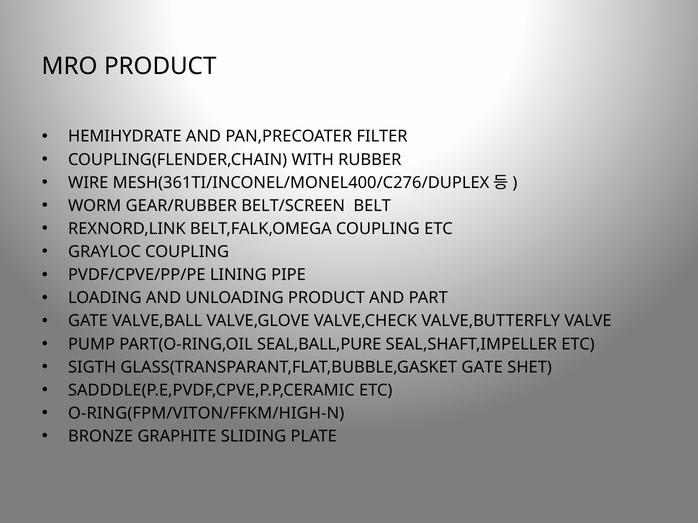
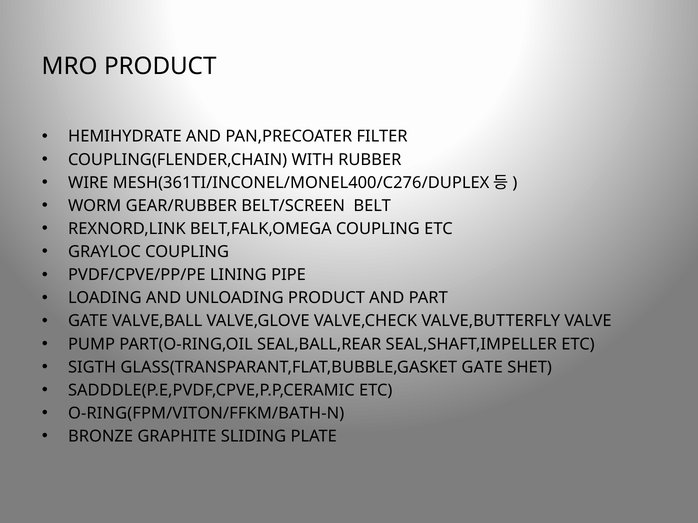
SEAL,BALL,PURE: SEAL,BALL,PURE -> SEAL,BALL,REAR
O-RING(FPM/VITON/FFKM/HIGH-N: O-RING(FPM/VITON/FFKM/HIGH-N -> O-RING(FPM/VITON/FFKM/BATH-N
